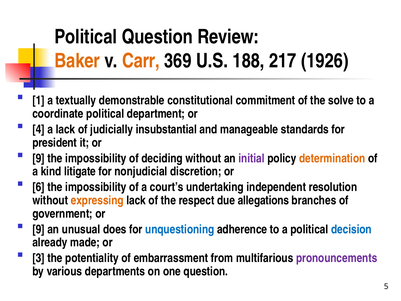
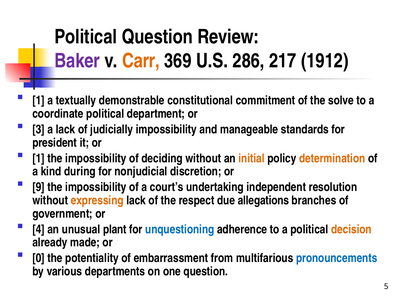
Baker colour: orange -> purple
188: 188 -> 286
1926: 1926 -> 1912
4: 4 -> 3
judicially insubstantial: insubstantial -> impossibility
9 at (39, 158): 9 -> 1
initial colour: purple -> orange
litigate: litigate -> during
6: 6 -> 9
9 at (39, 229): 9 -> 4
does: does -> plant
decision colour: blue -> orange
3: 3 -> 0
pronouncements colour: purple -> blue
